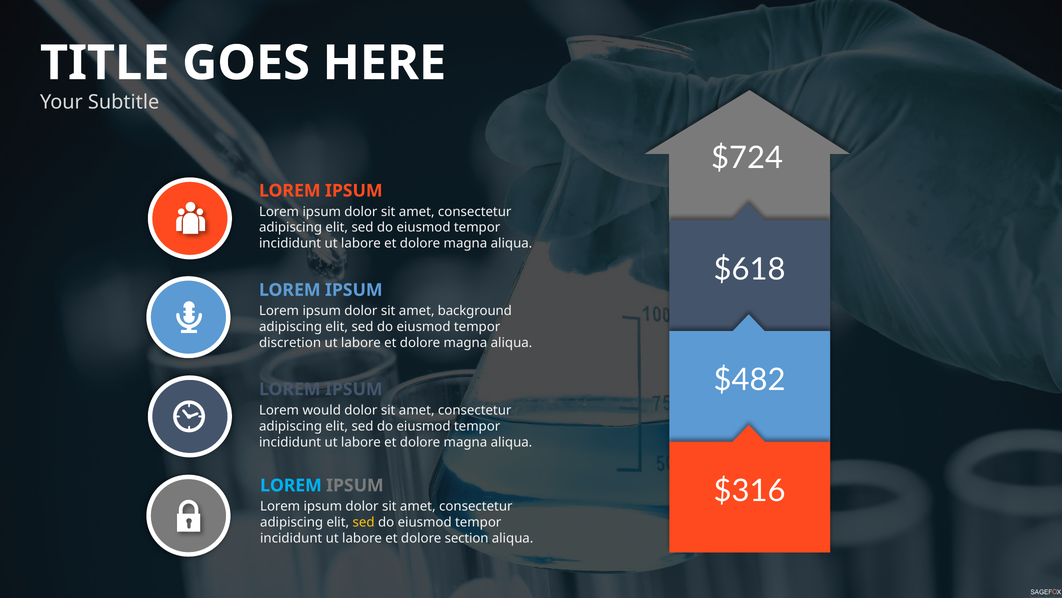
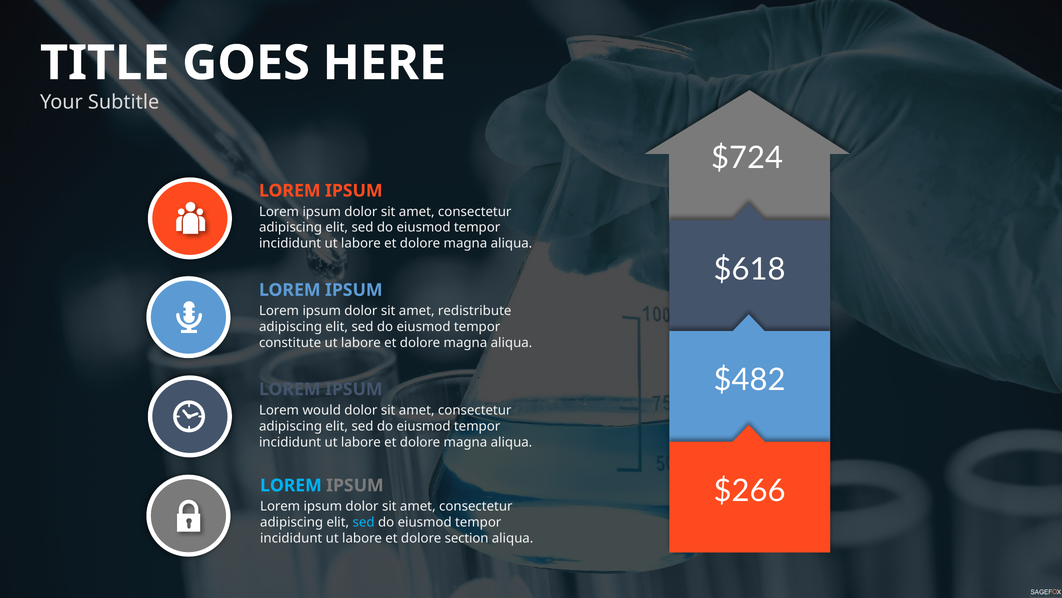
background: background -> redistribute
discretion: discretion -> constitute
$316: $316 -> $266
sed at (364, 522) colour: yellow -> light blue
